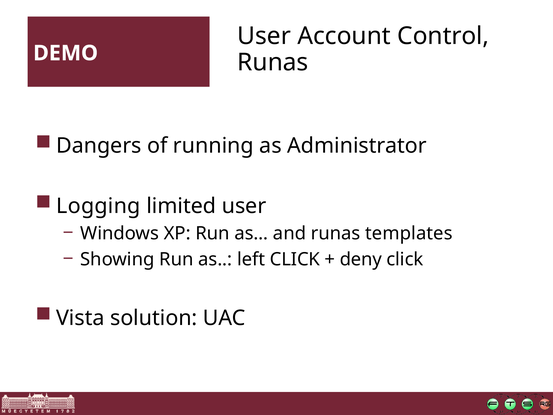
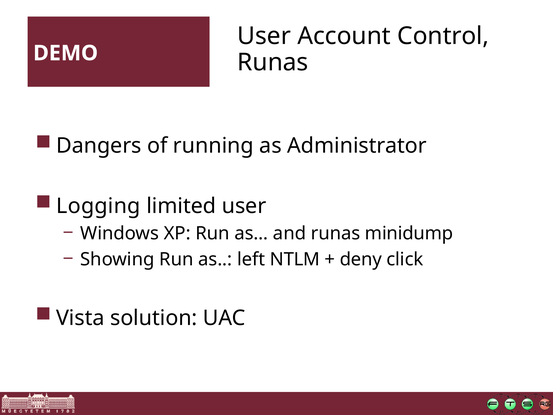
templates: templates -> minidump
left CLICK: CLICK -> NTLM
